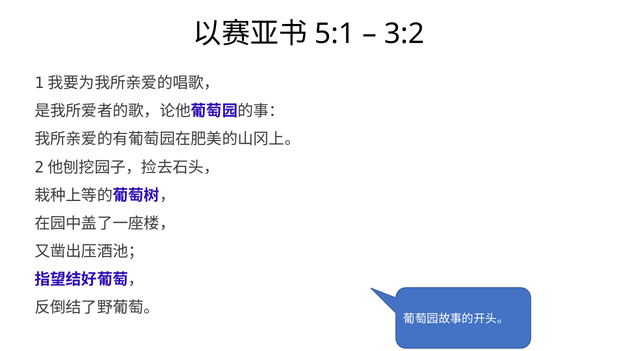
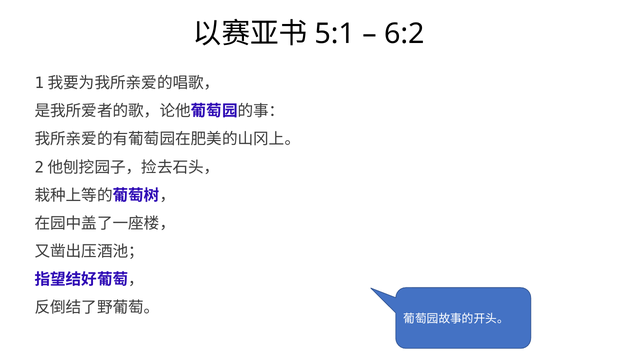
3:2: 3:2 -> 6:2
